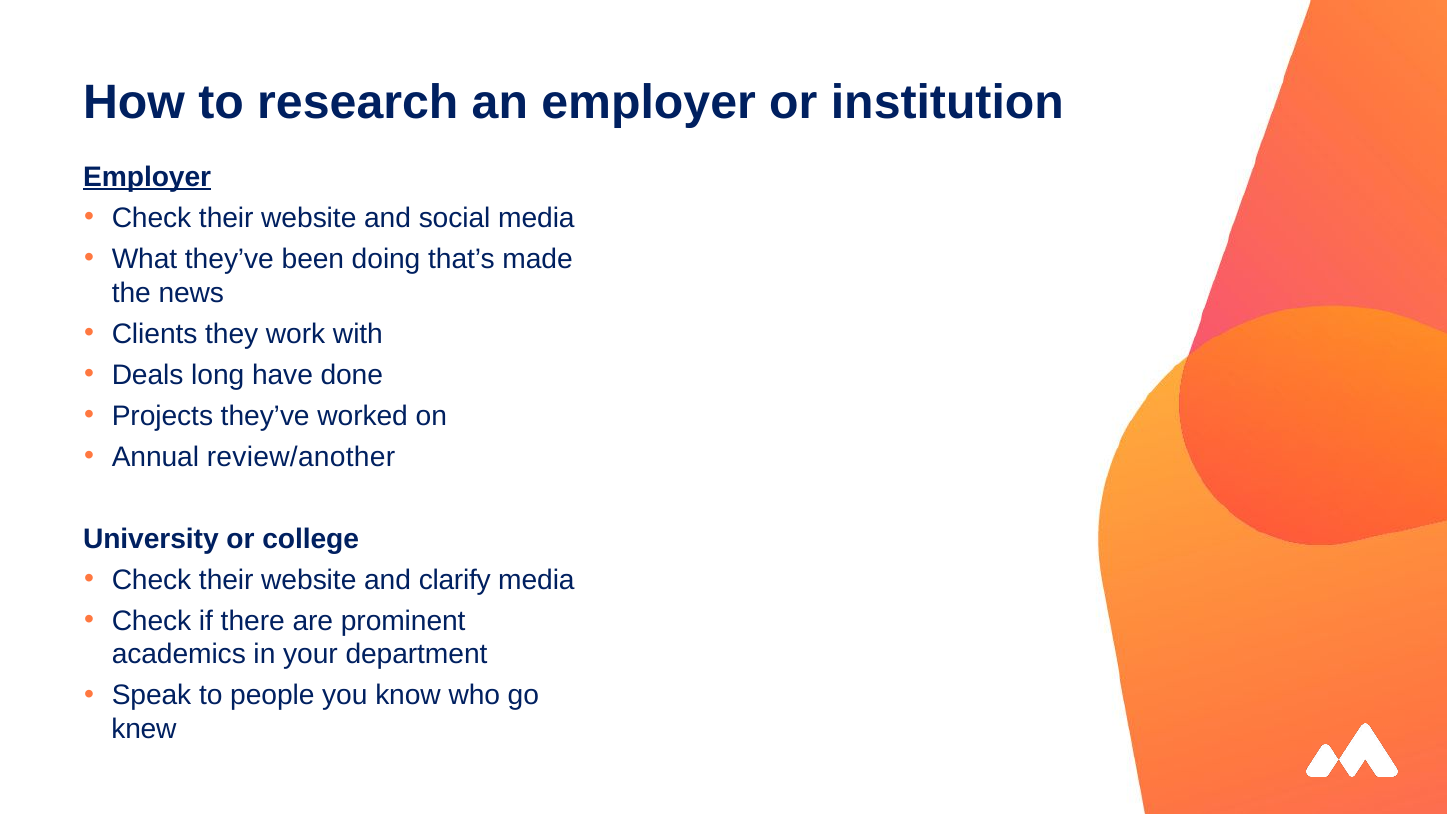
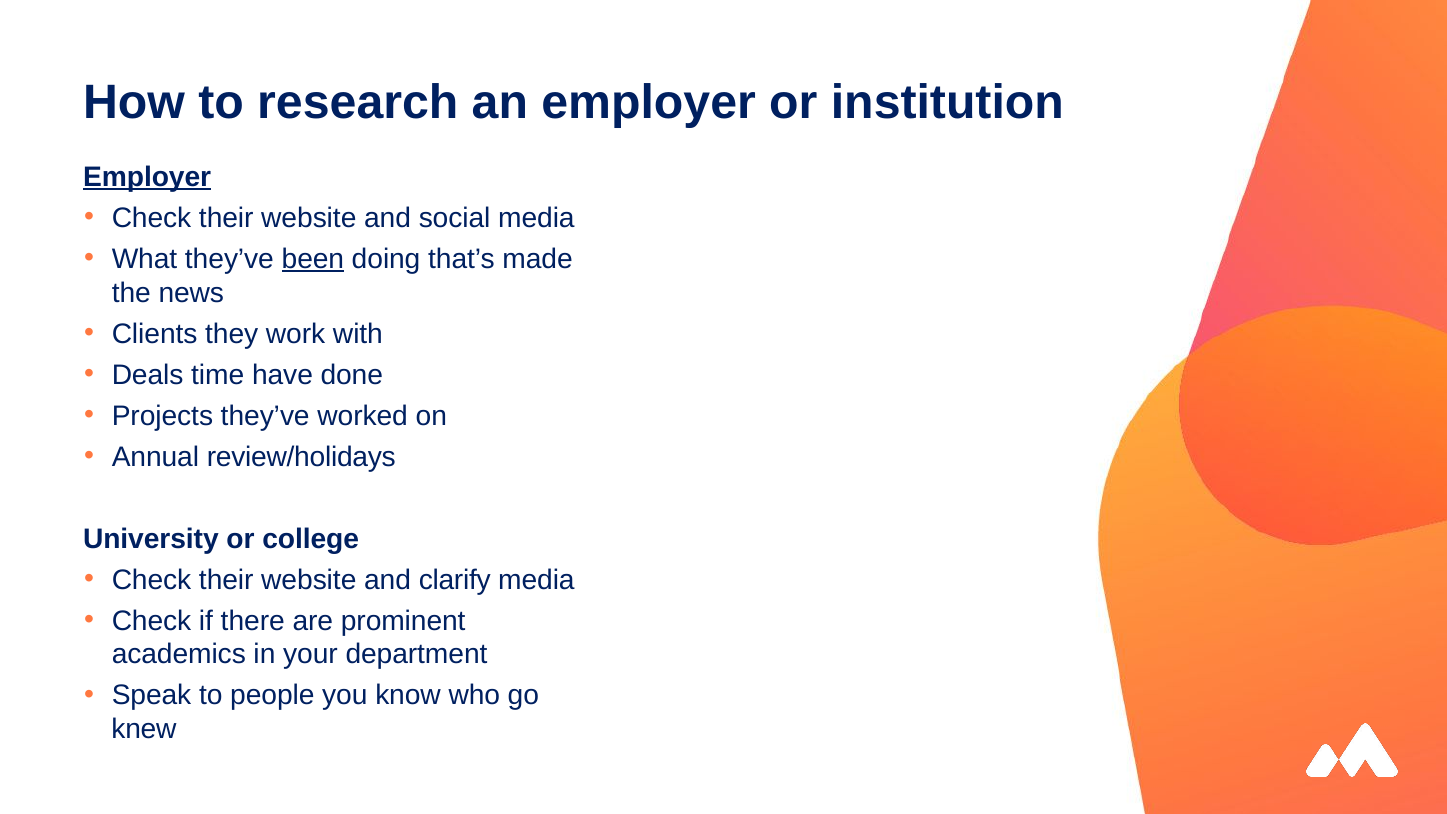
been underline: none -> present
long: long -> time
review/another: review/another -> review/holidays
